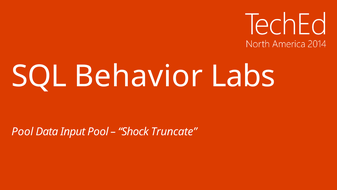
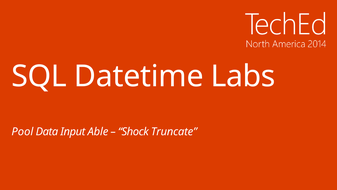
Behavior: Behavior -> Datetime
Input Pool: Pool -> Able
